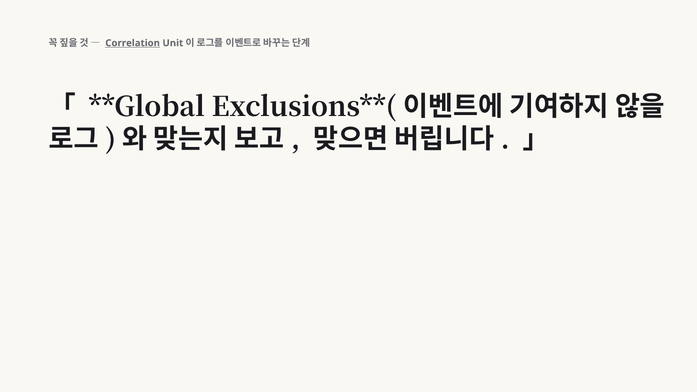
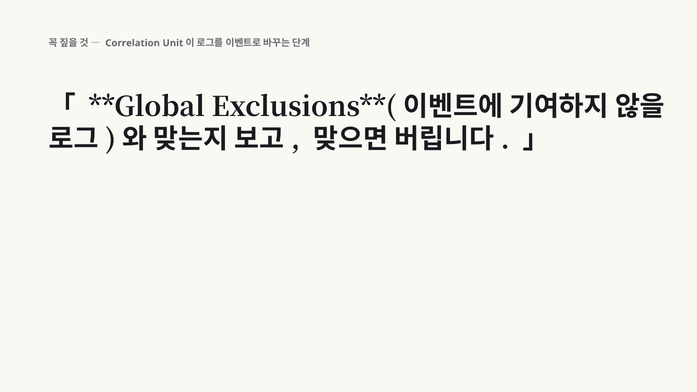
Correlation underline: present -> none
